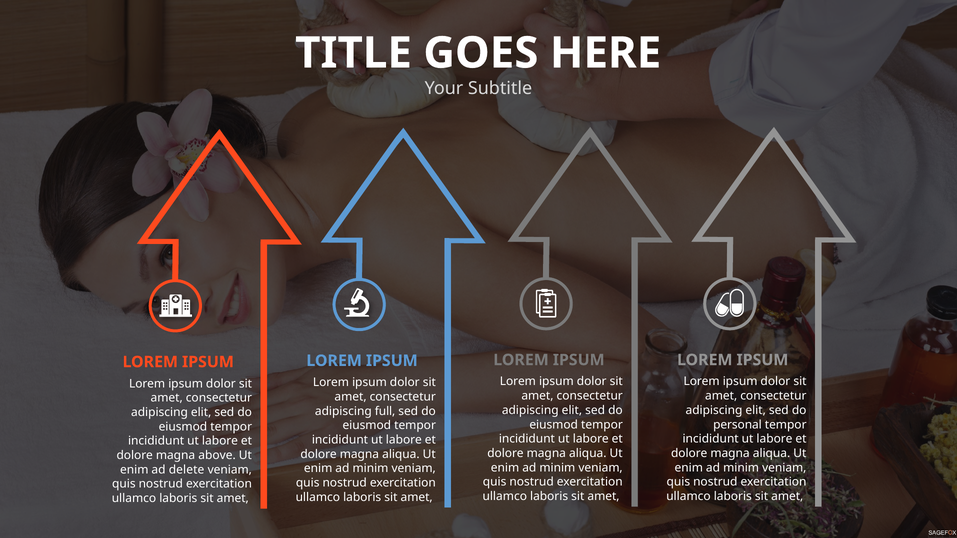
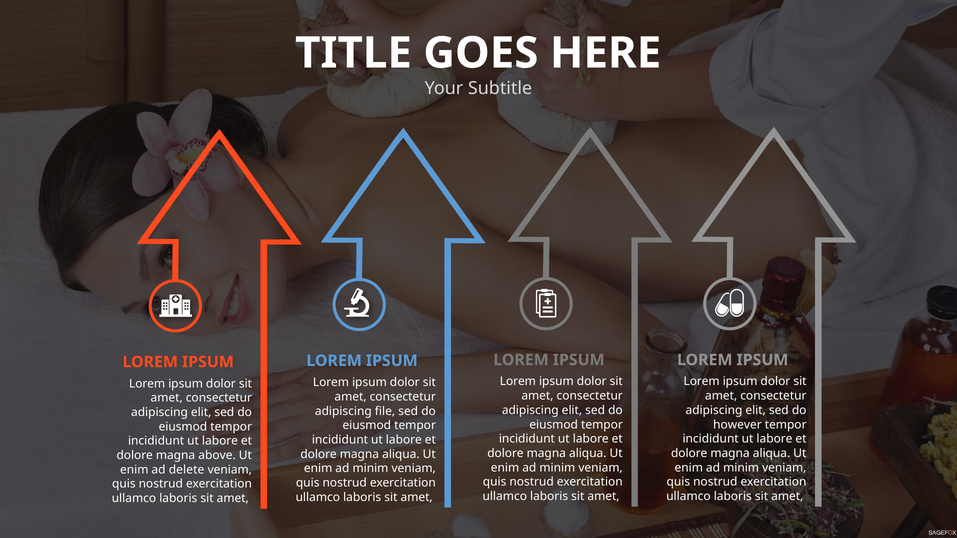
full: full -> file
personal: personal -> however
